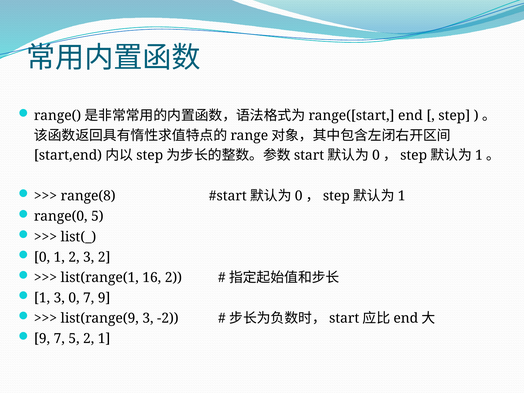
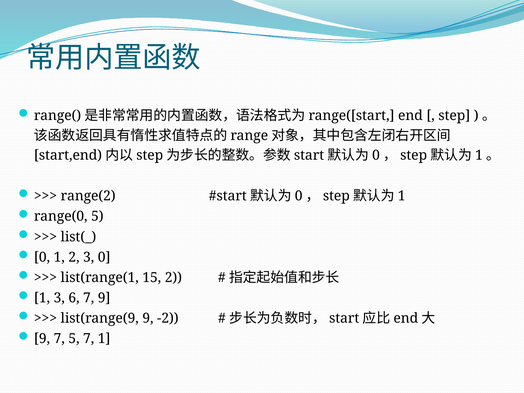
range(8: range(8 -> range(2
3 2: 2 -> 0
16: 16 -> 15
3 0: 0 -> 6
list(range(9 3: 3 -> 9
5 2: 2 -> 7
